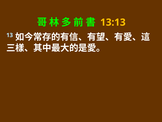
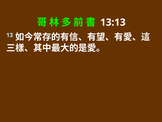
13:13 colour: yellow -> white
